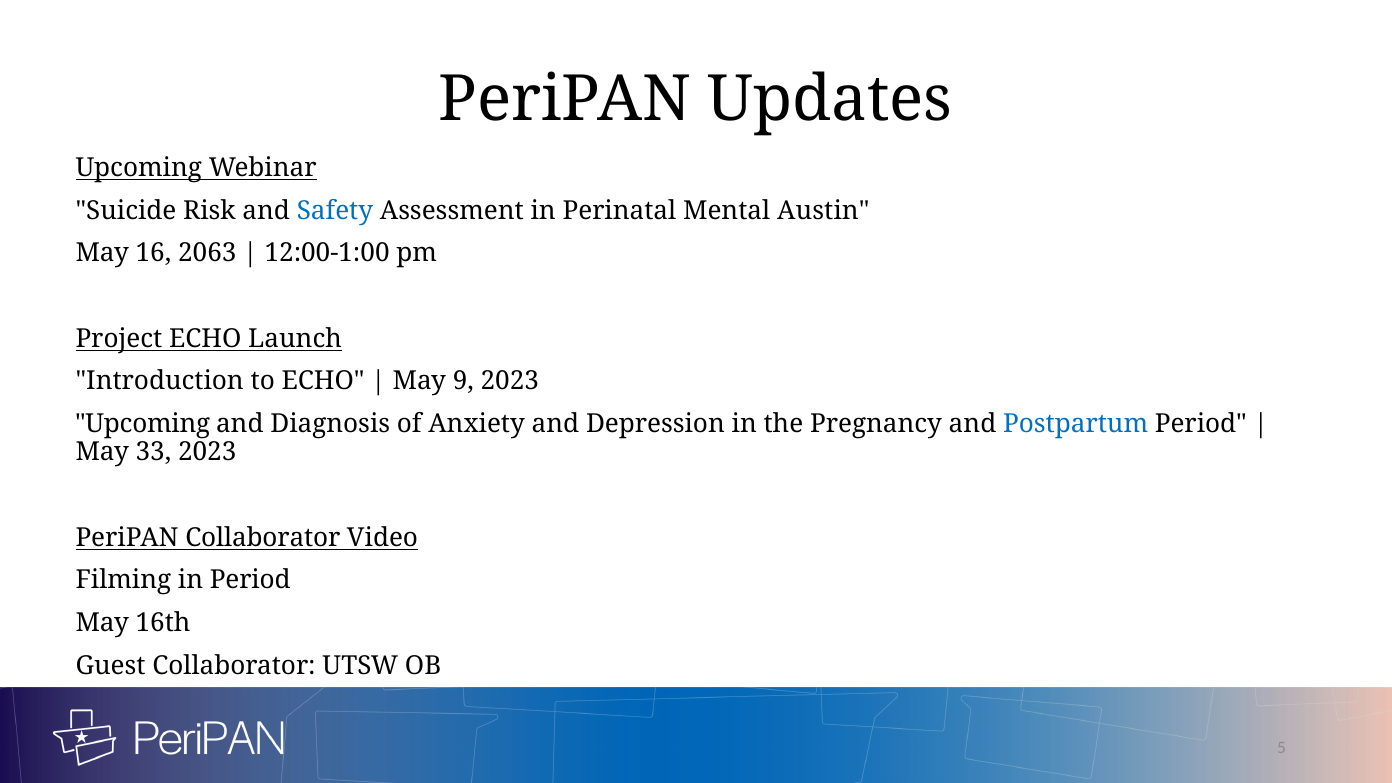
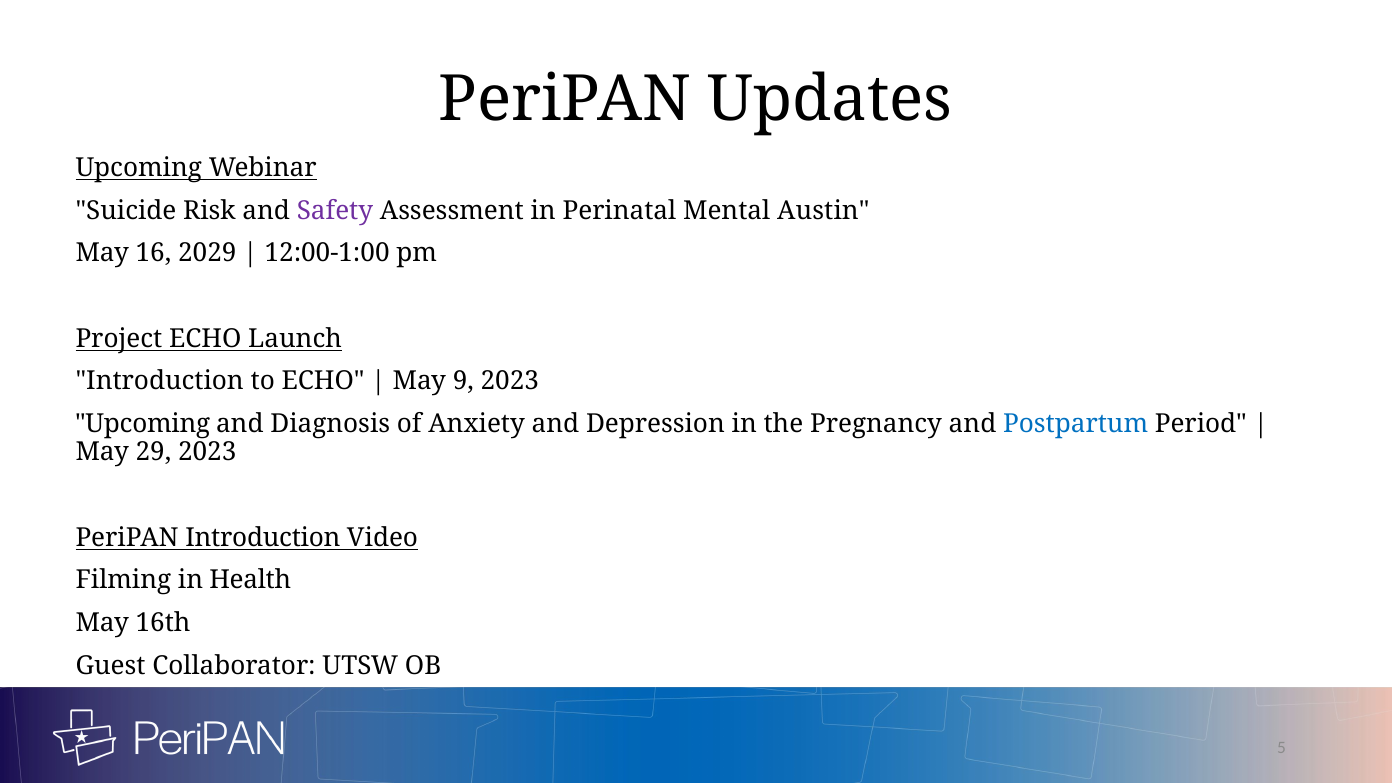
Safety colour: blue -> purple
2063: 2063 -> 2029
33: 33 -> 29
PeriPAN Collaborator: Collaborator -> Introduction
in Period: Period -> Health
